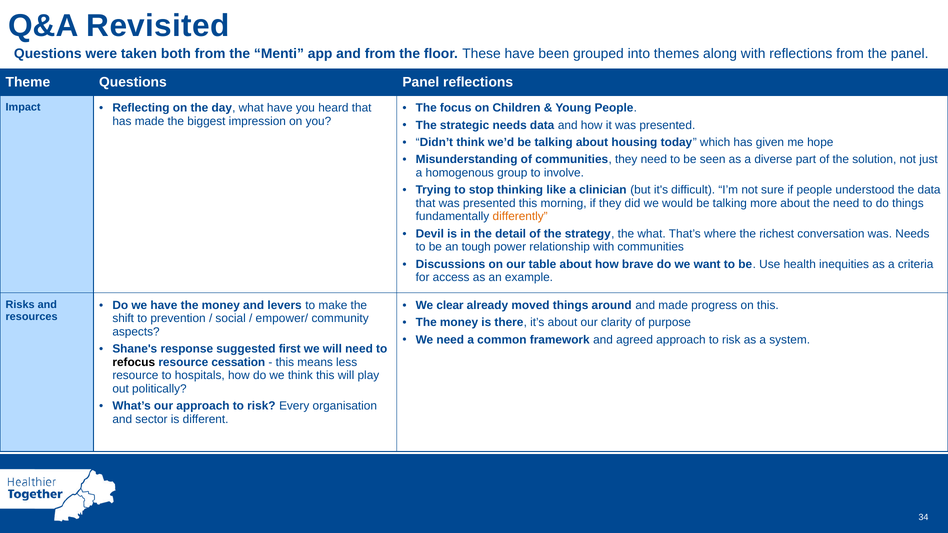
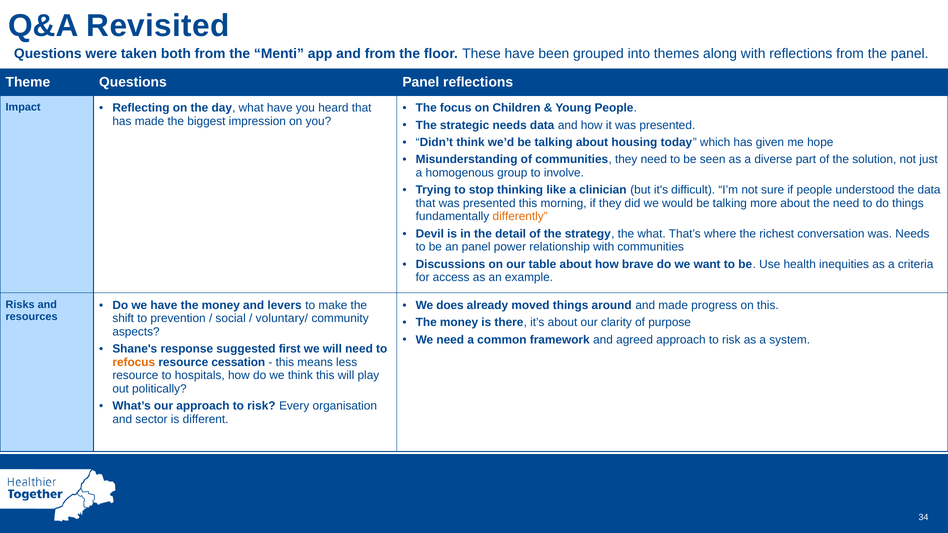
an tough: tough -> panel
clear: clear -> does
empower/: empower/ -> voluntary/
refocus colour: black -> orange
